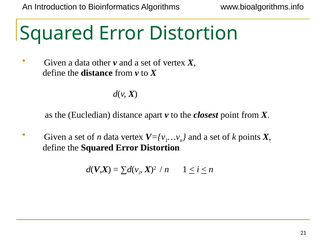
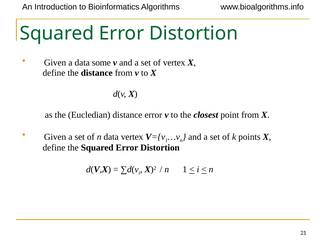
other: other -> some
distance apart: apart -> error
